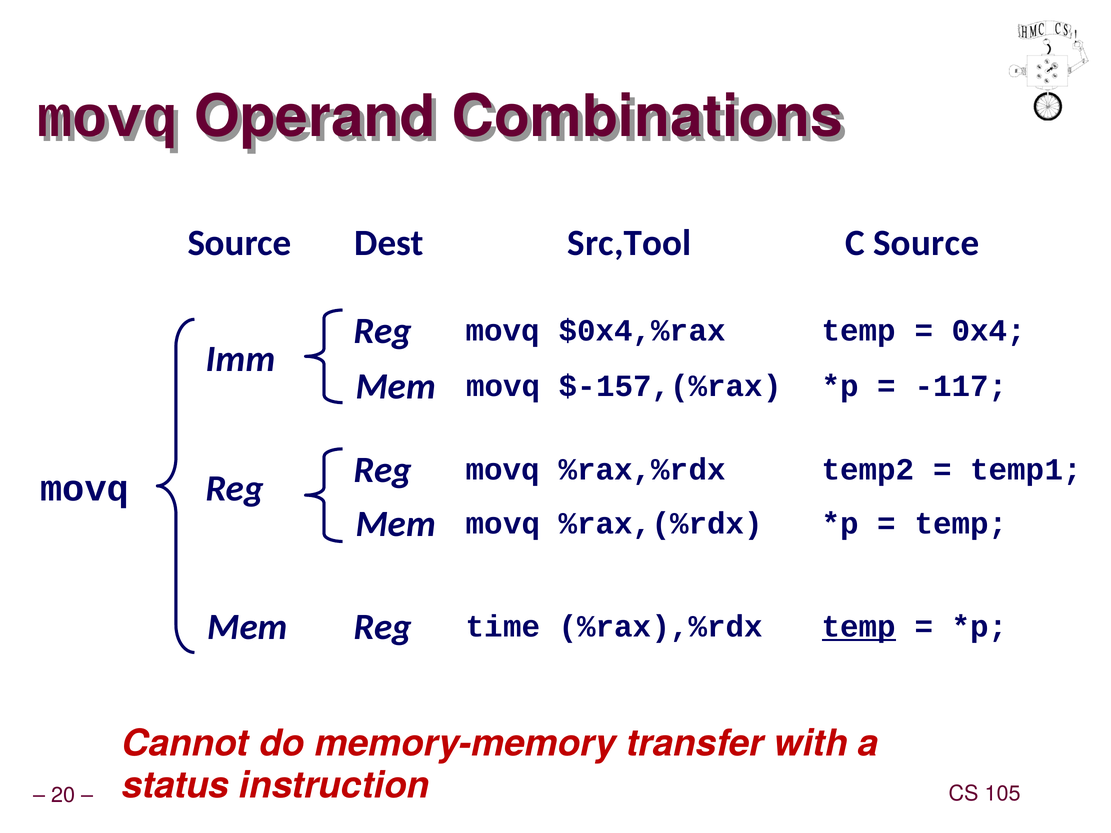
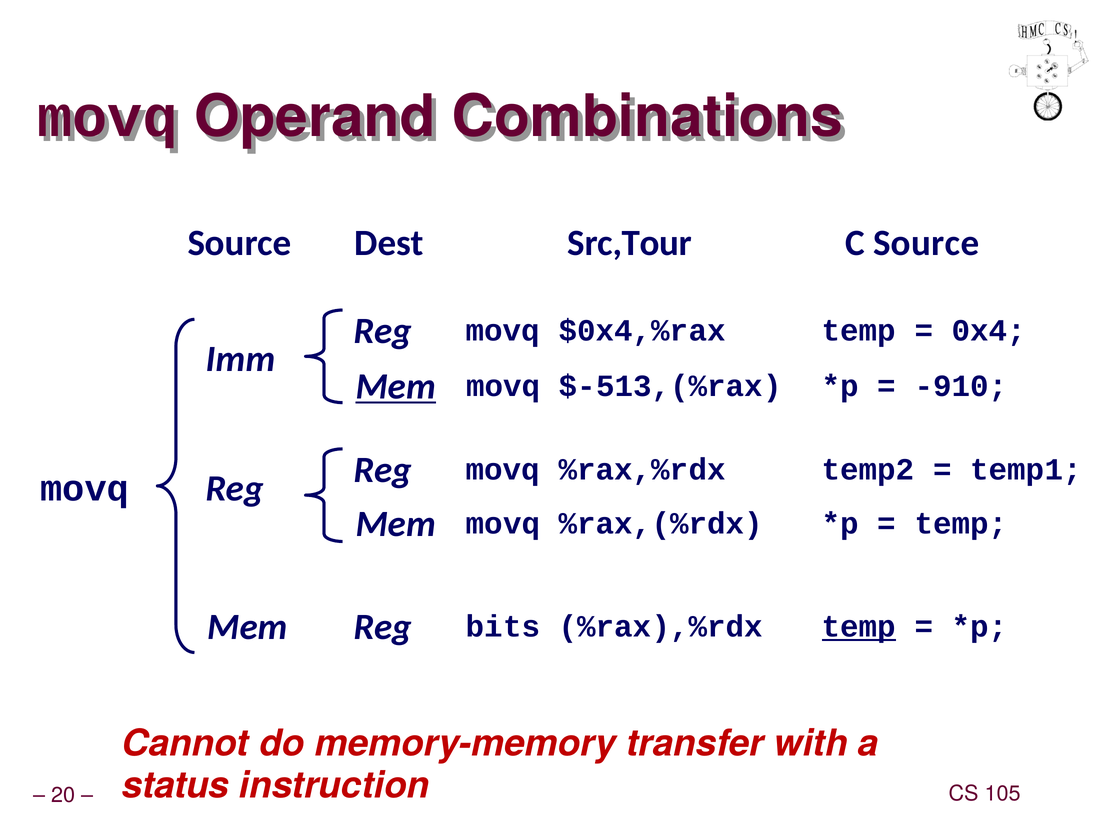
Src,Tool: Src,Tool -> Src,Tour
Mem at (396, 387) underline: none -> present
$-157,(%rax: $-157,(%rax -> $-513,(%rax
-117: -117 -> -910
time: time -> bits
